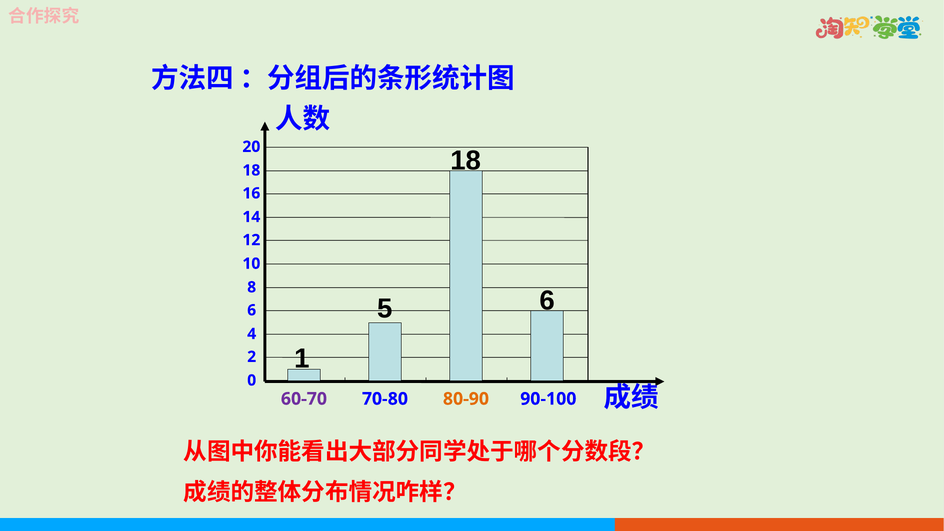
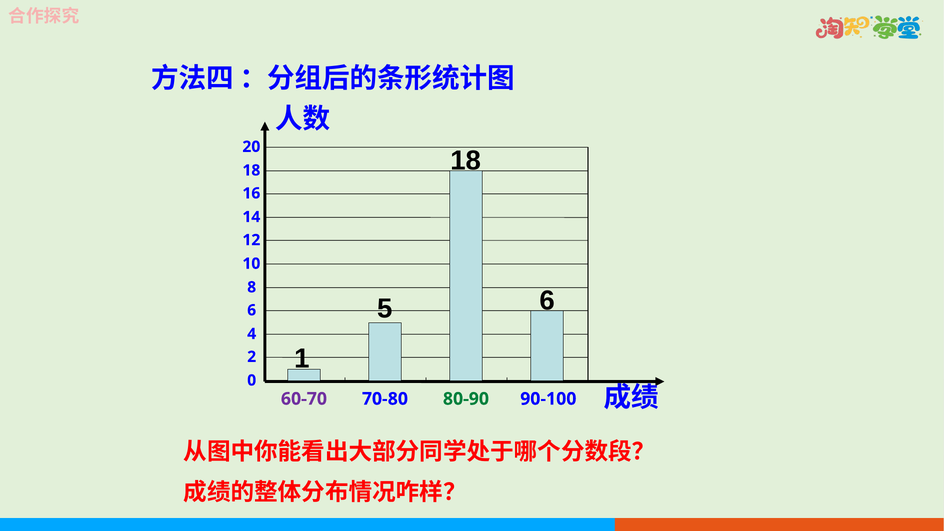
80-90 colour: orange -> green
